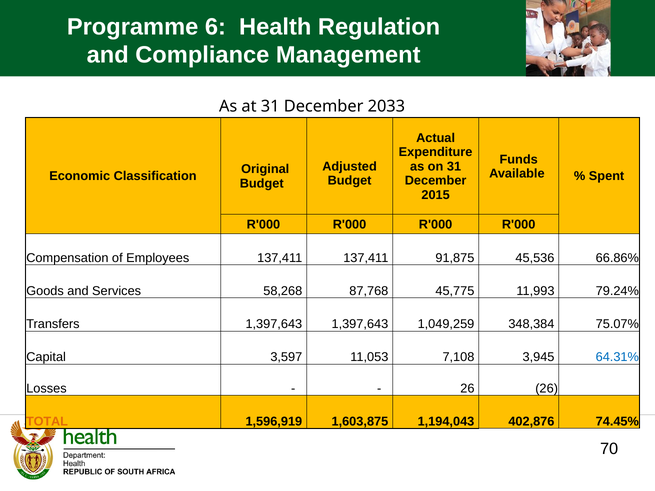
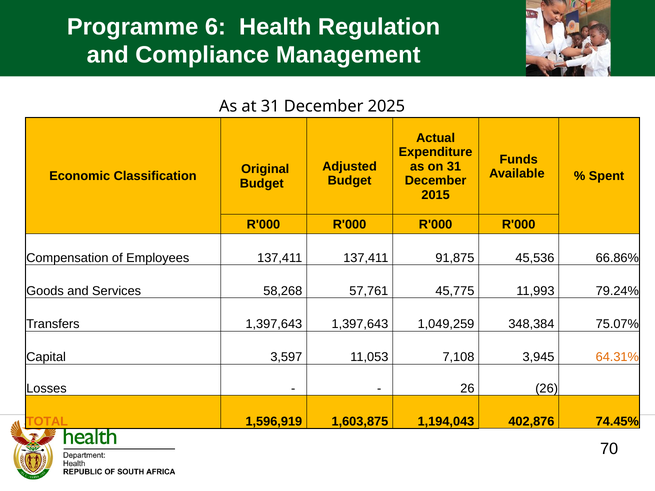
2033: 2033 -> 2025
87,768: 87,768 -> 57,761
64.31% colour: blue -> orange
